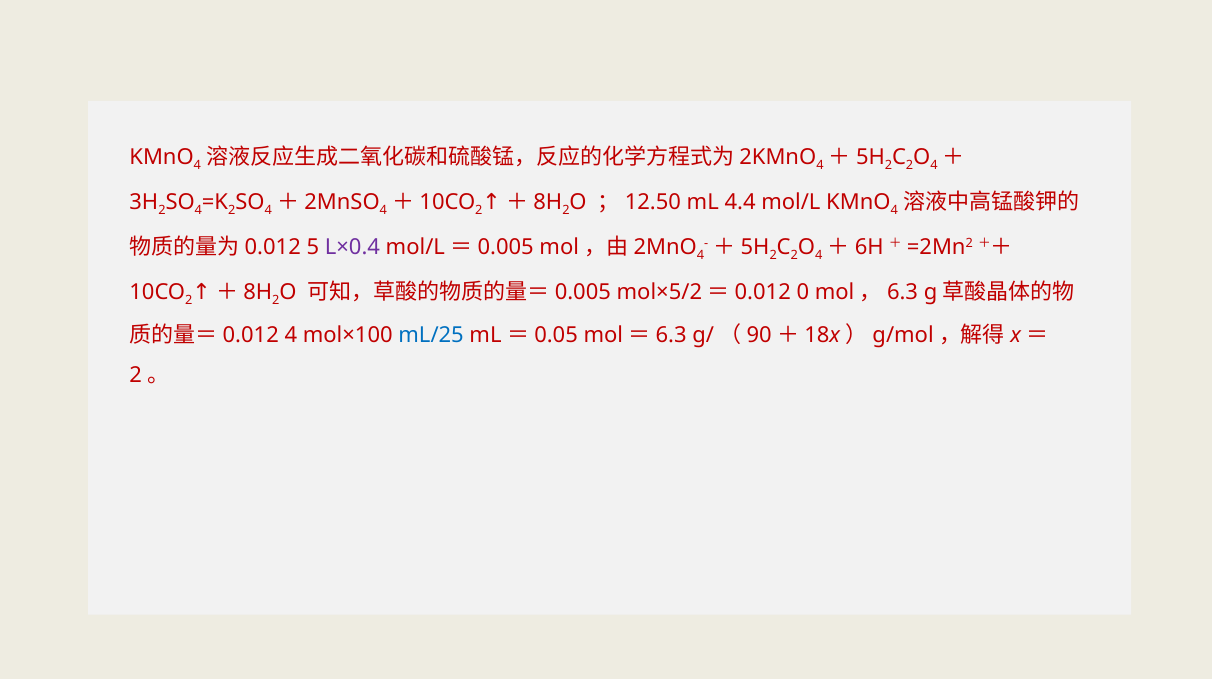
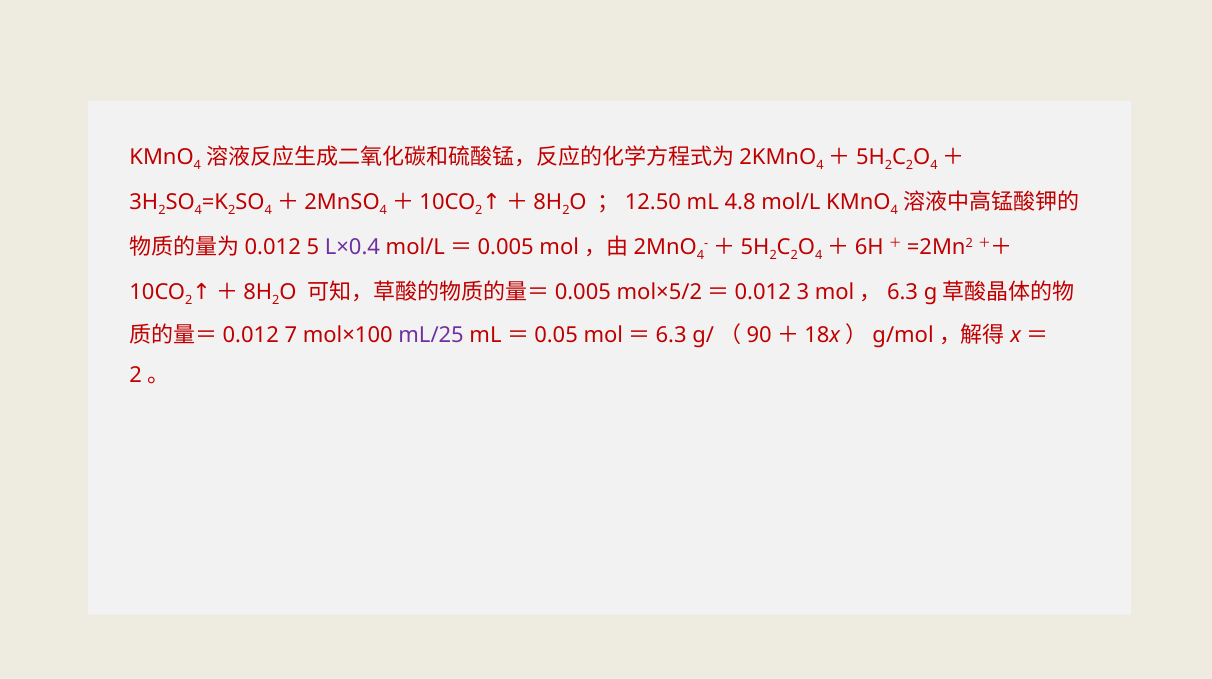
4.4: 4.4 -> 4.8
0: 0 -> 3
4 at (291, 336): 4 -> 7
mL/25 colour: blue -> purple
